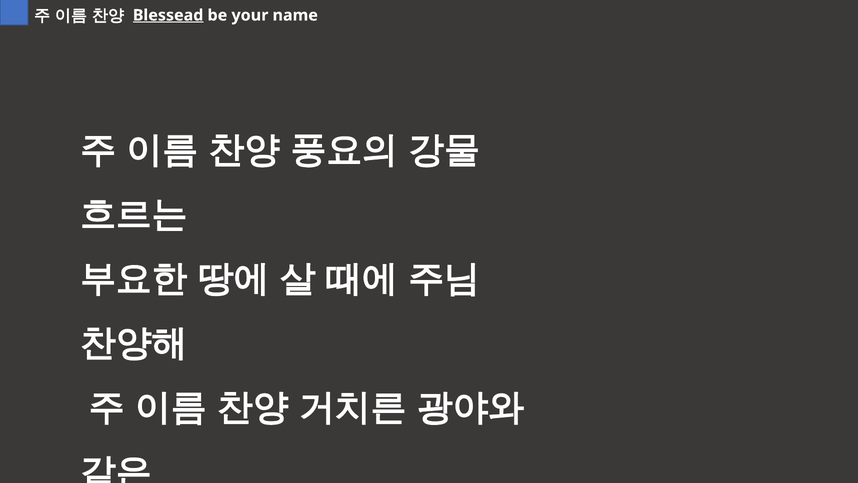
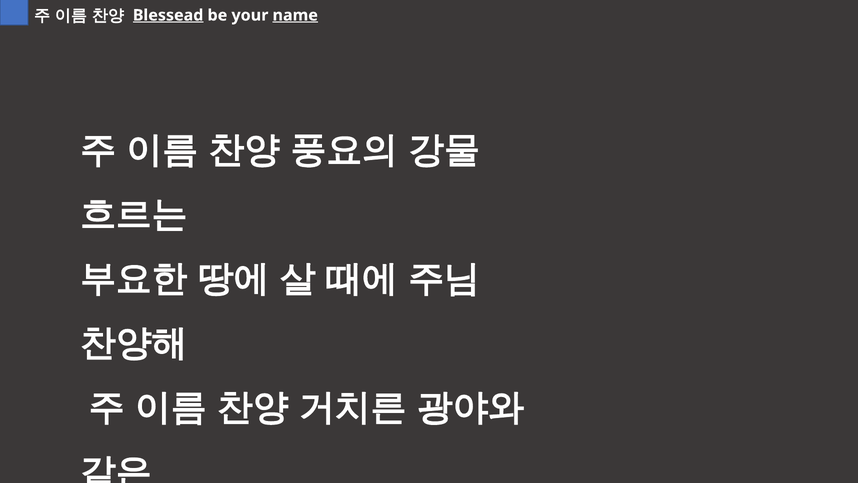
name underline: none -> present
